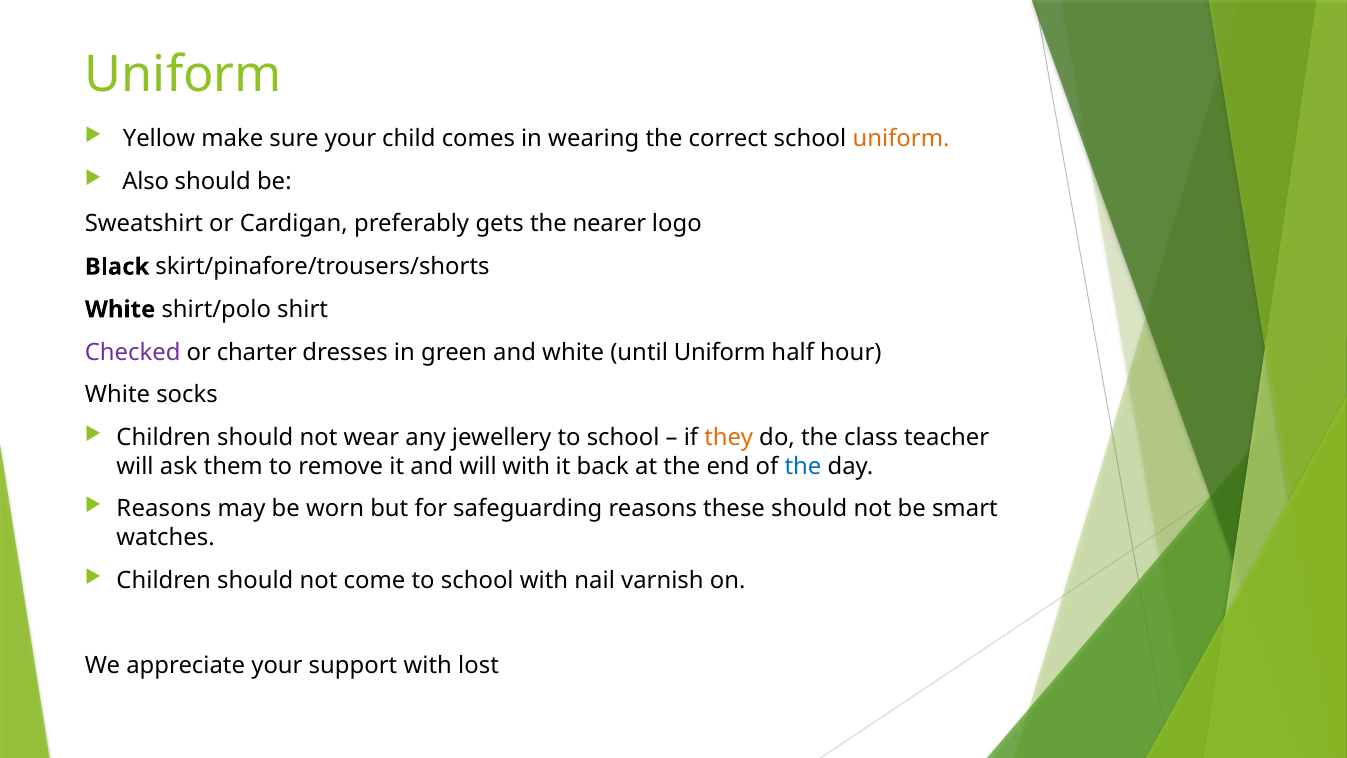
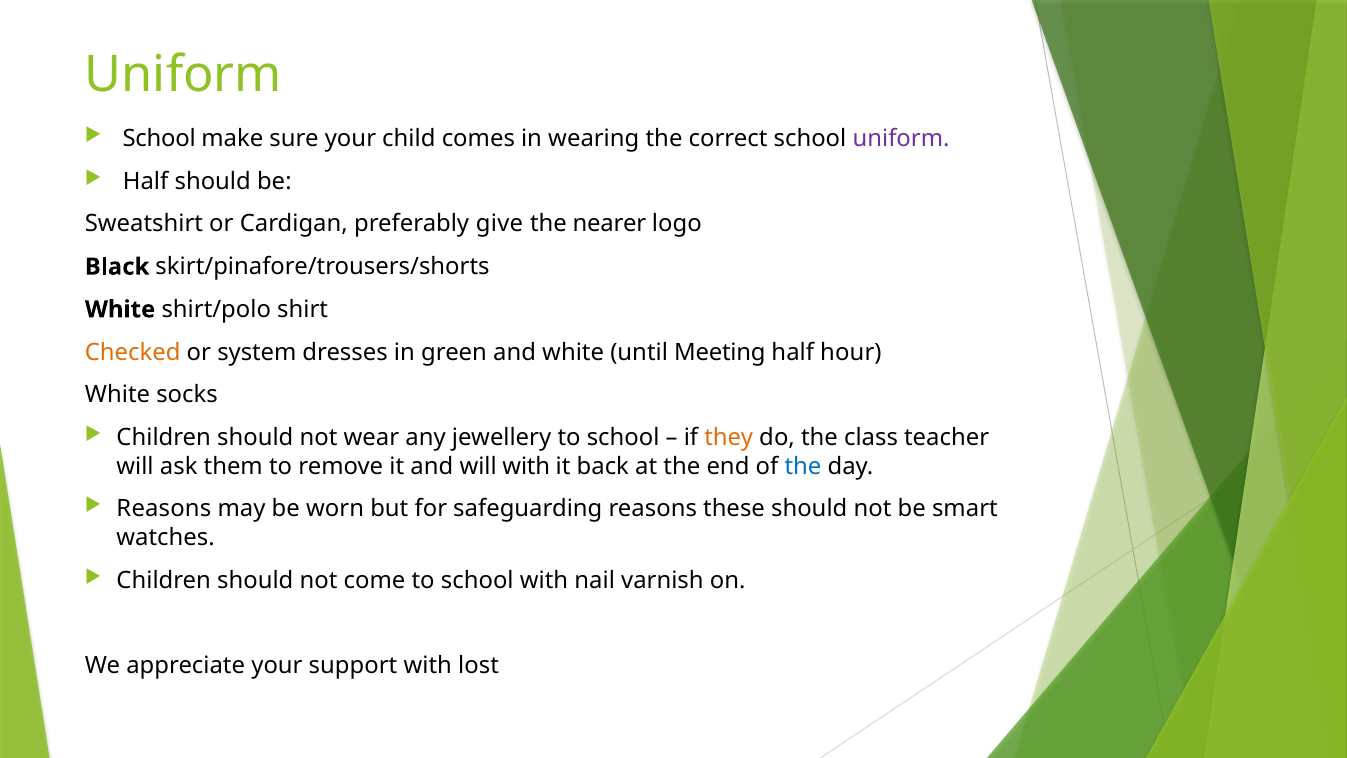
Yellow at (159, 139): Yellow -> School
uniform at (901, 139) colour: orange -> purple
Also at (146, 181): Also -> Half
gets: gets -> give
Checked colour: purple -> orange
charter: charter -> system
until Uniform: Uniform -> Meeting
